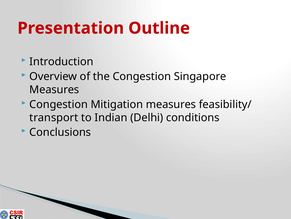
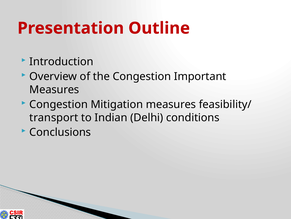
Singapore: Singapore -> Important
